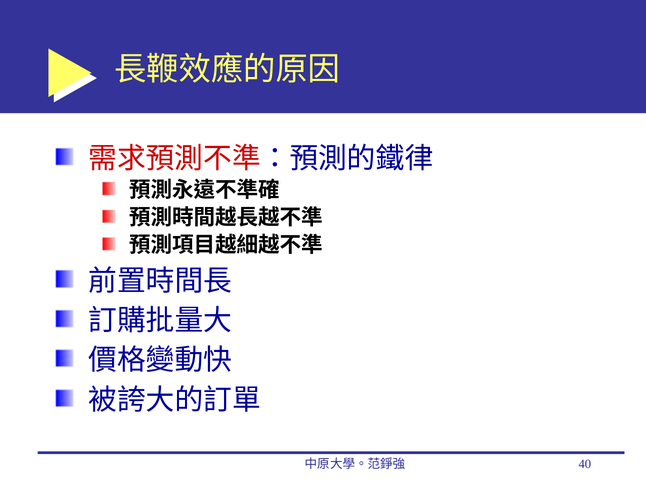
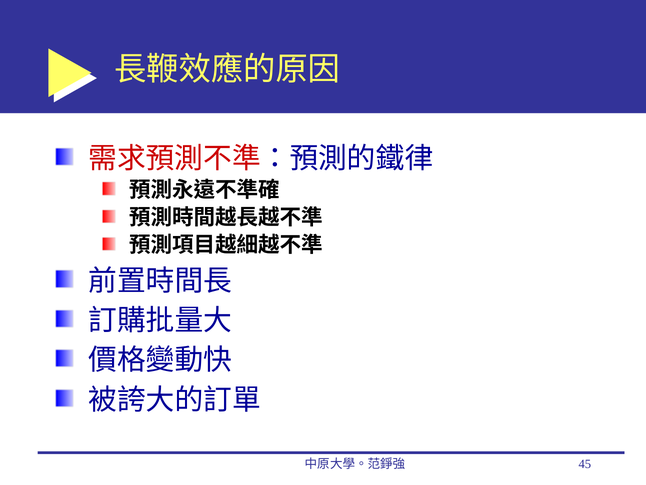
40: 40 -> 45
